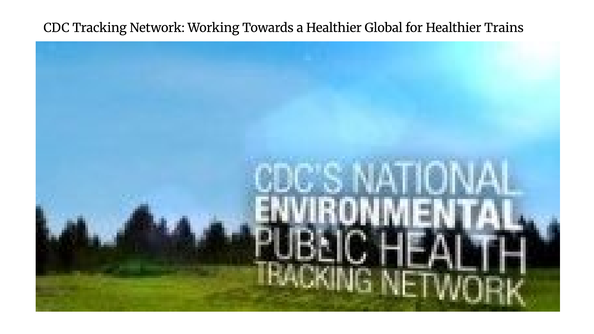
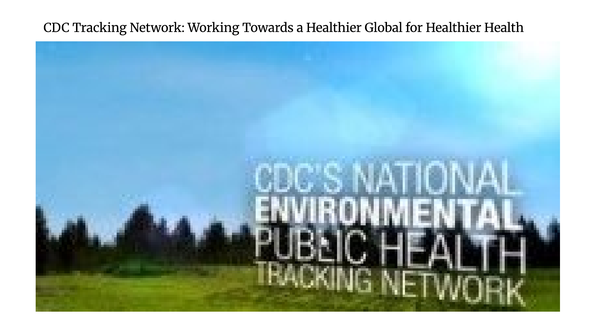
Trains: Trains -> Health
